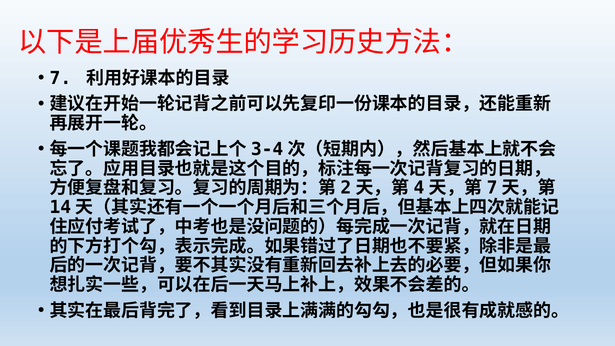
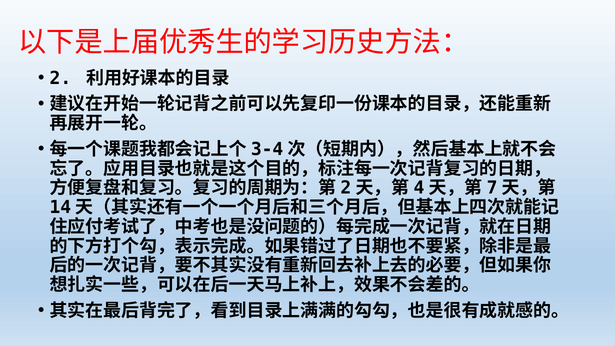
7: 7 -> 2
